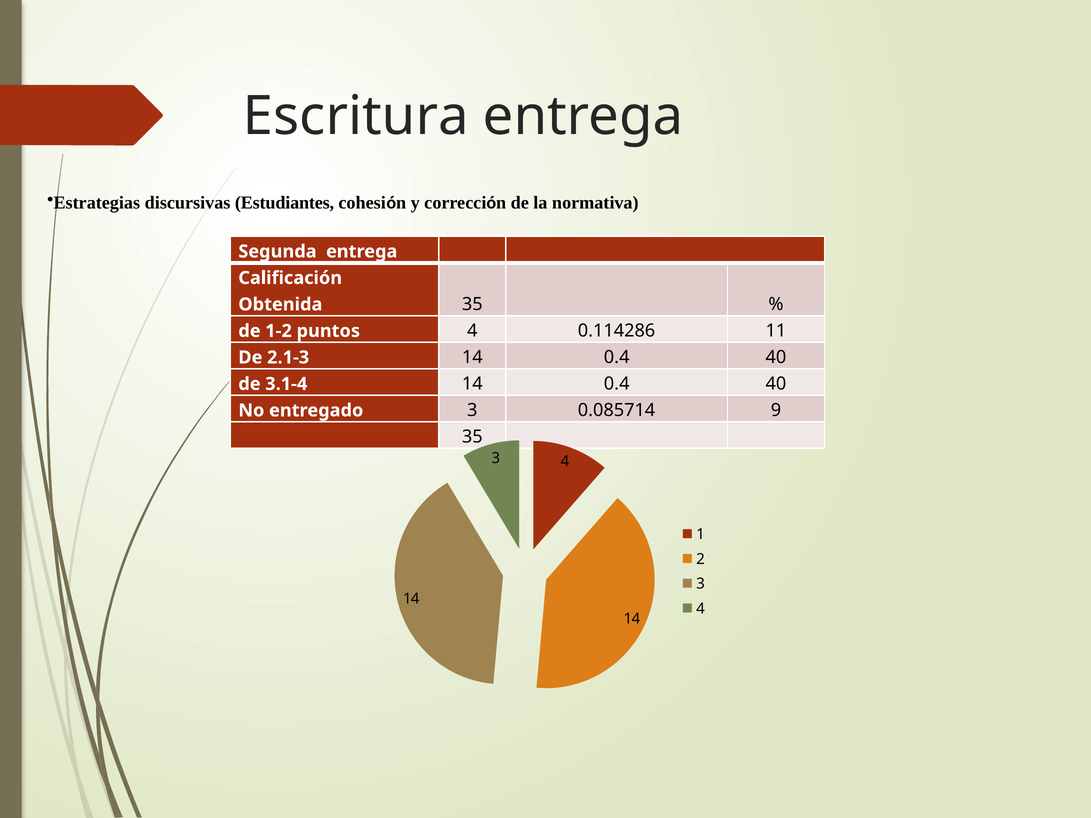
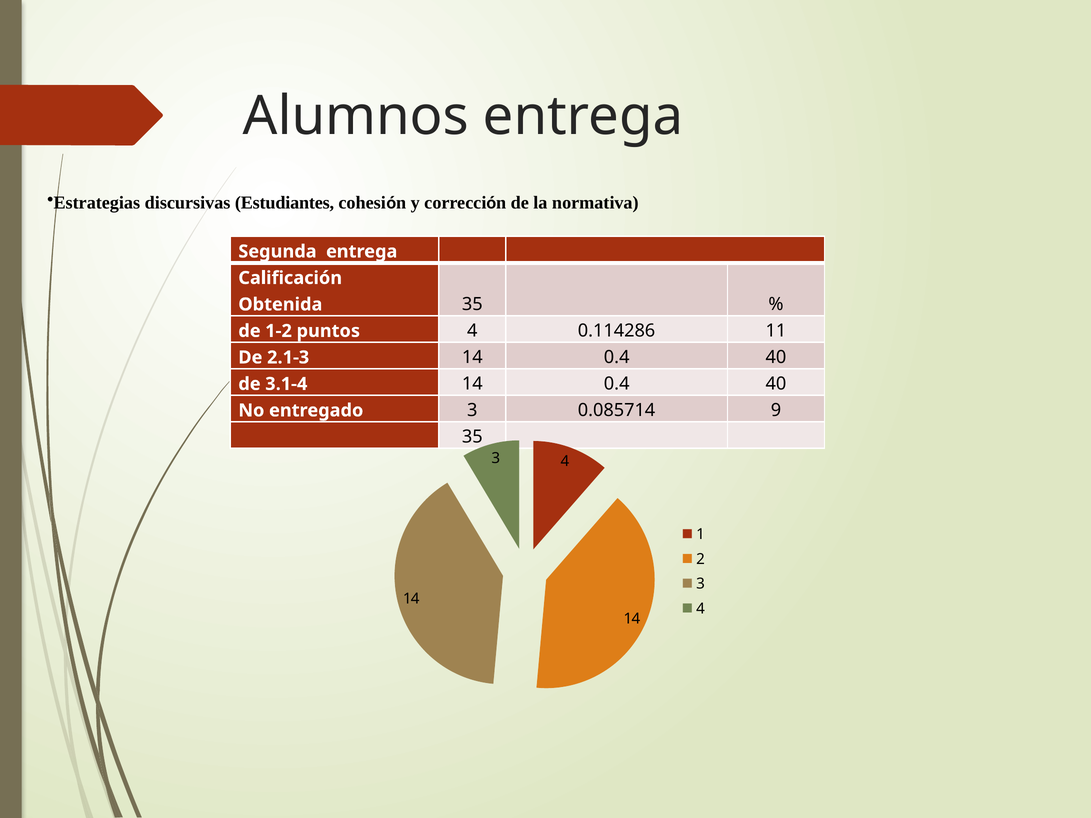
Escritura: Escritura -> Alumnos
